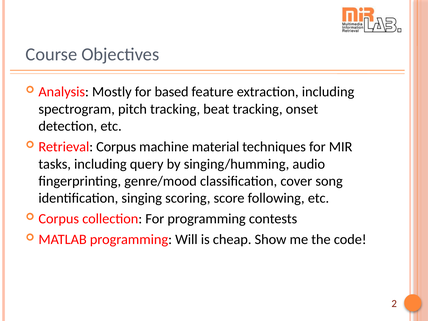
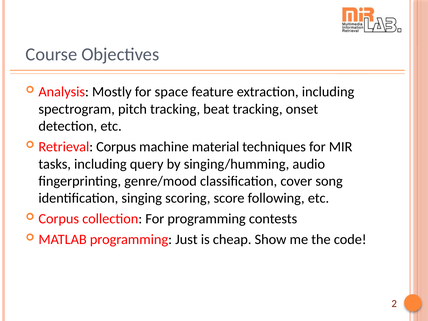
based: based -> space
Will: Will -> Just
